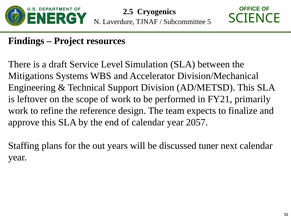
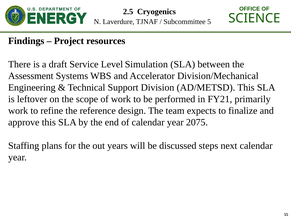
Mitigations: Mitigations -> Assessment
2057: 2057 -> 2075
tuner: tuner -> steps
